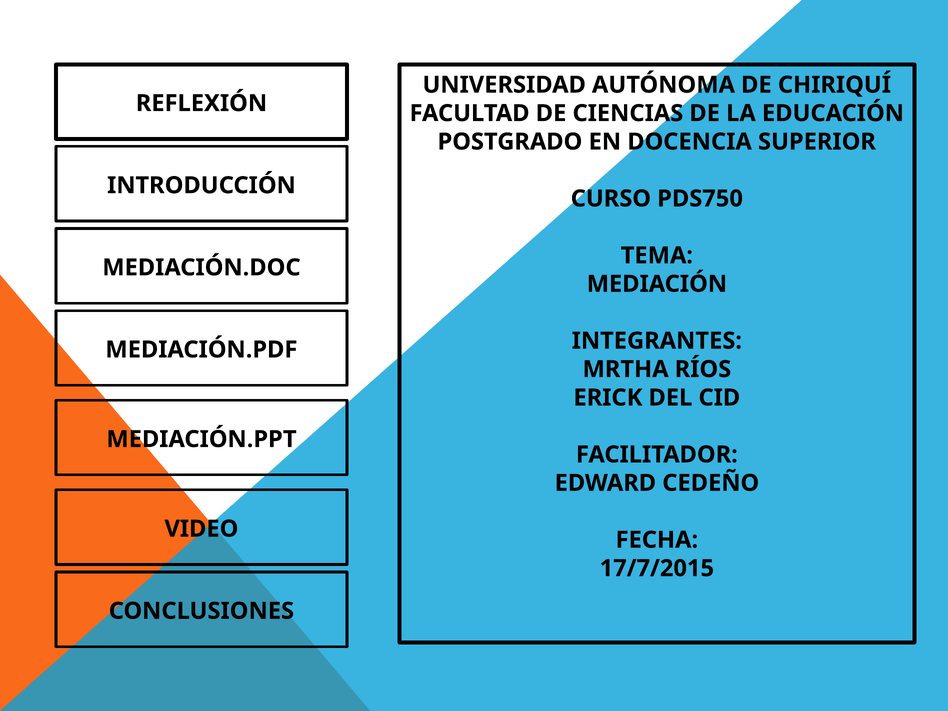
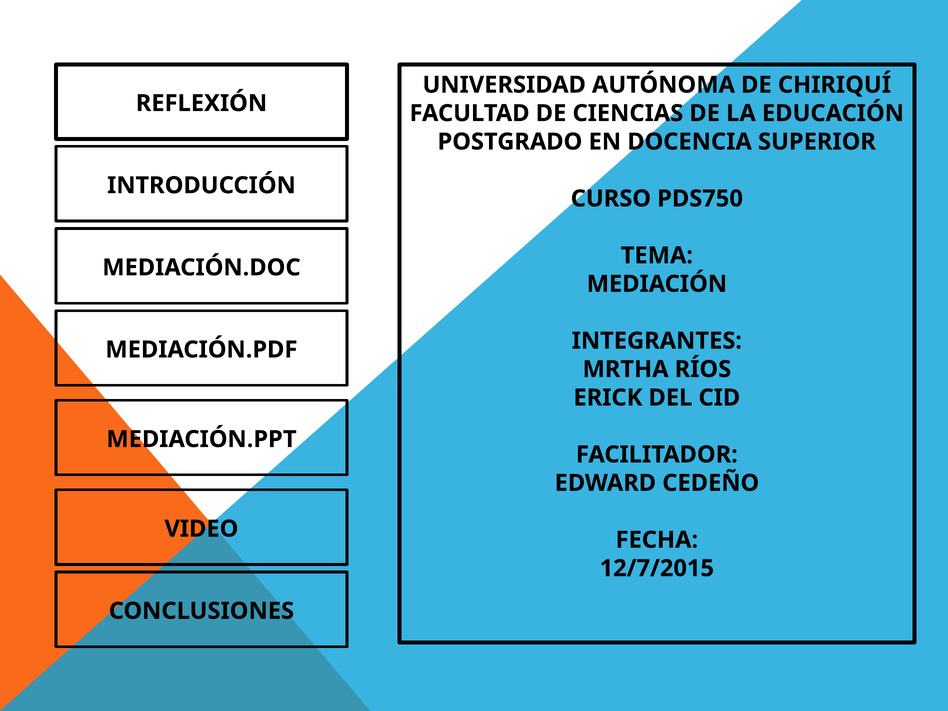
17/7/2015: 17/7/2015 -> 12/7/2015
